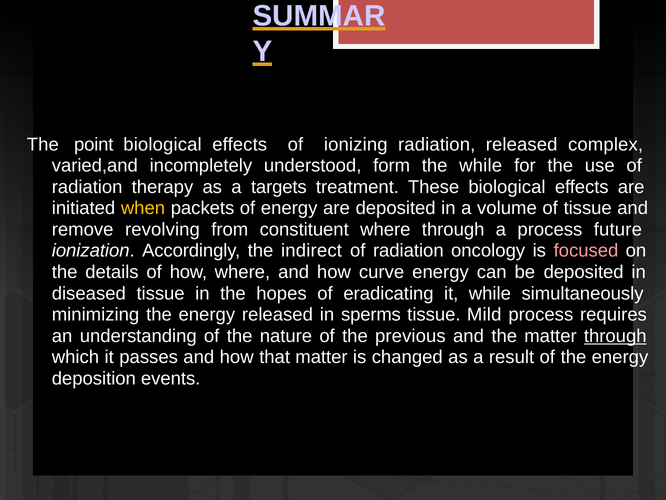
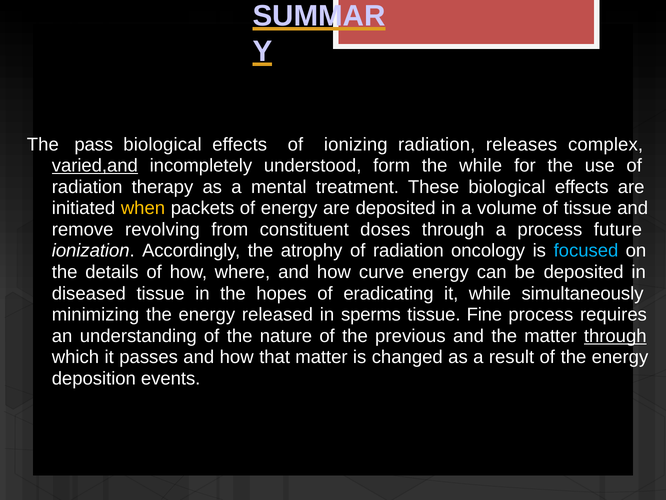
point: point -> pass
radiation released: released -> releases
varied,and underline: none -> present
targets: targets -> mental
constituent where: where -> doses
indirect: indirect -> atrophy
focused colour: pink -> light blue
Mild: Mild -> Fine
